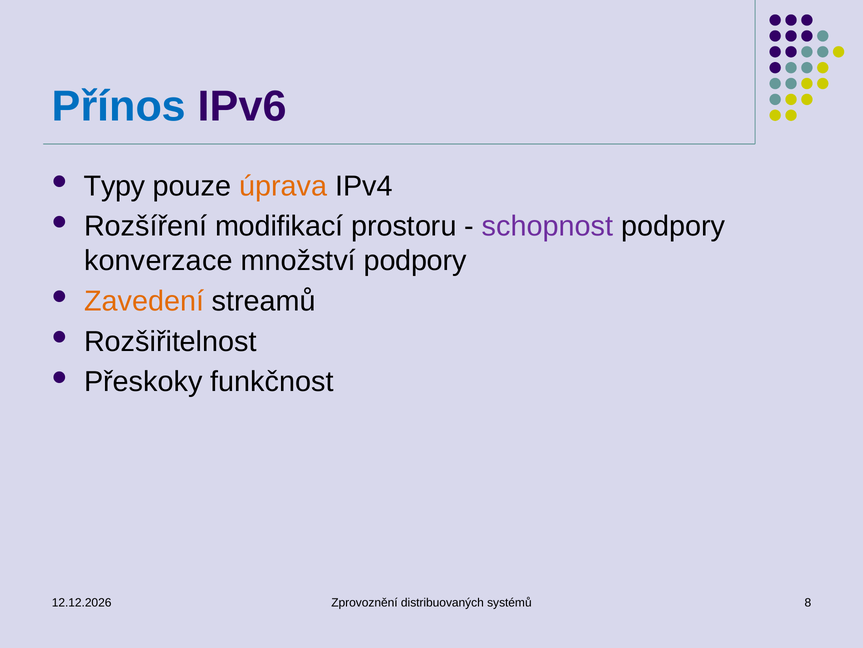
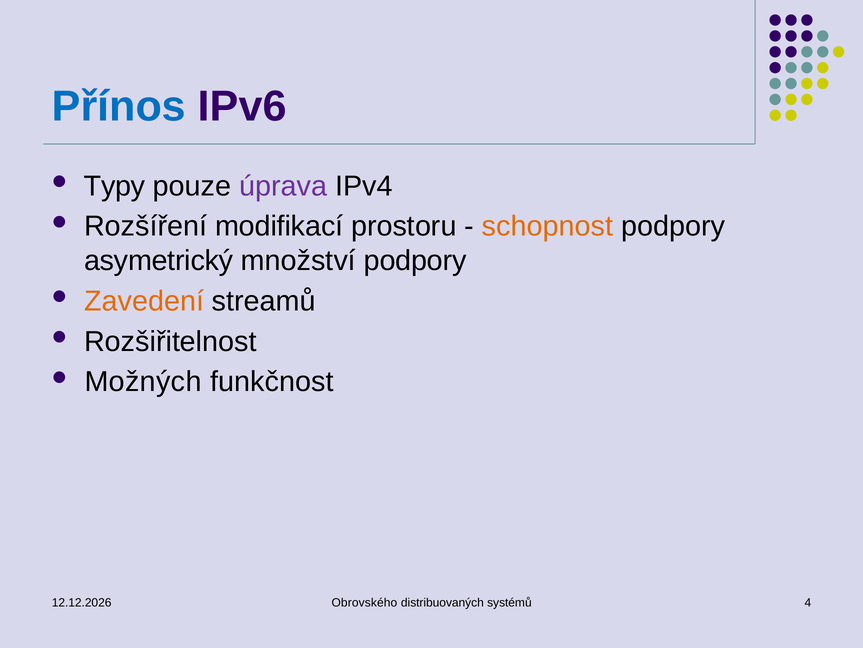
úprava colour: orange -> purple
schopnost colour: purple -> orange
konverzace: konverzace -> asymetrický
Přeskoky: Přeskoky -> Možných
Zprovoznění: Zprovoznění -> Obrovského
8: 8 -> 4
